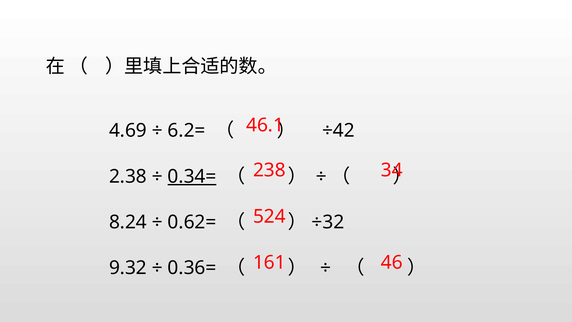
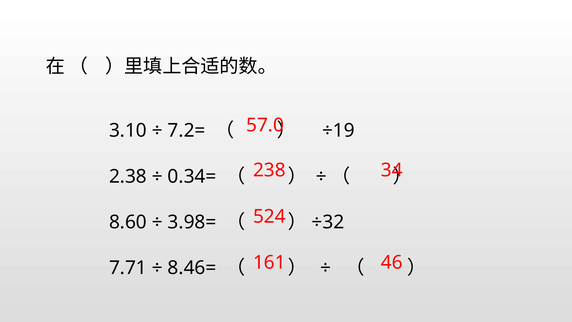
46.1: 46.1 -> 57.0
4.69: 4.69 -> 3.10
6.2=: 6.2= -> 7.2=
÷42: ÷42 -> ÷19
0.34= underline: present -> none
8.24: 8.24 -> 8.60
0.62=: 0.62= -> 3.98=
9.32: 9.32 -> 7.71
0.36=: 0.36= -> 8.46=
